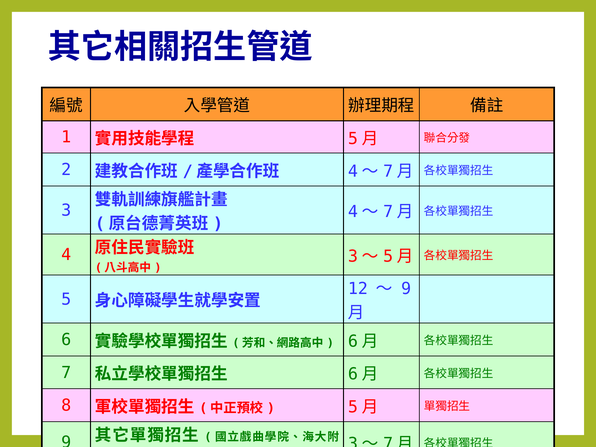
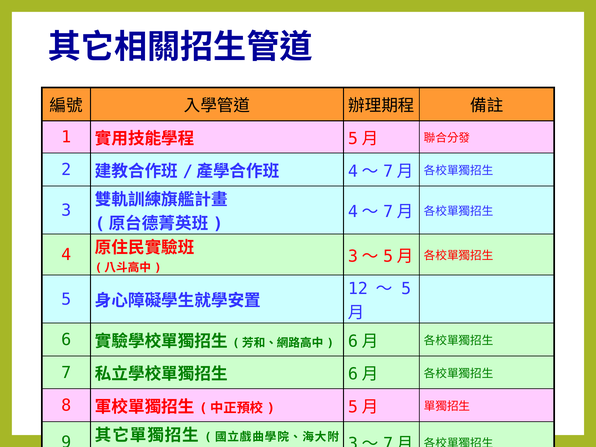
9 at (406, 289): 9 -> 5
